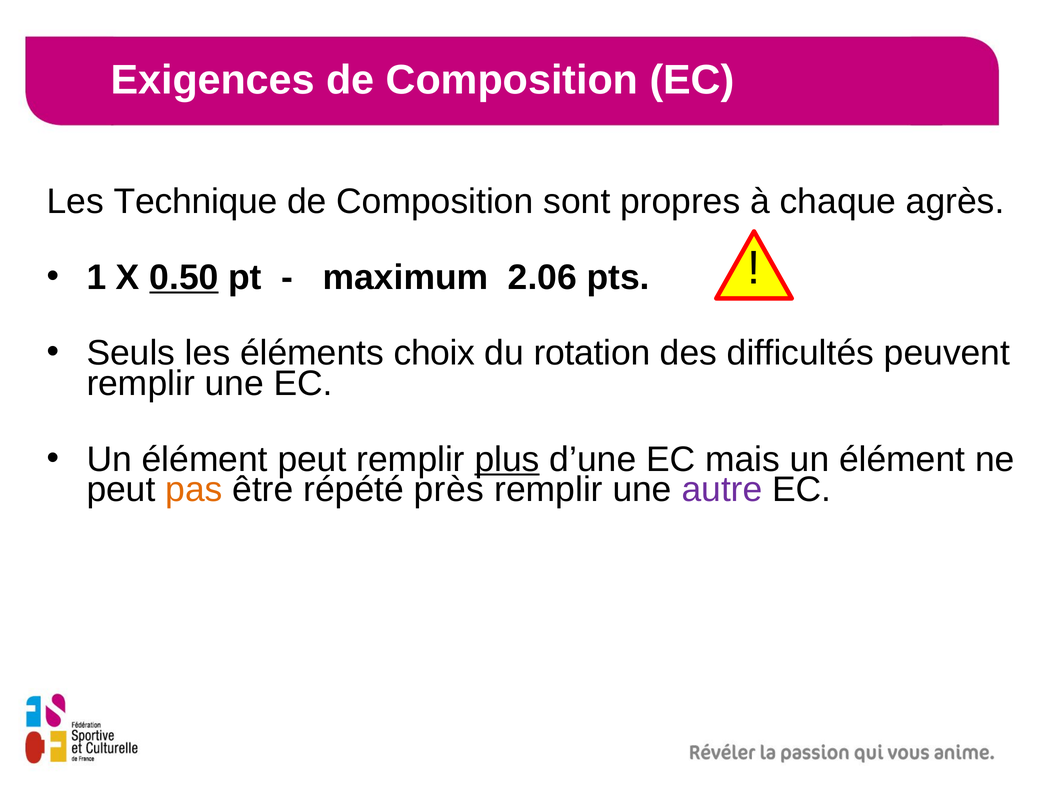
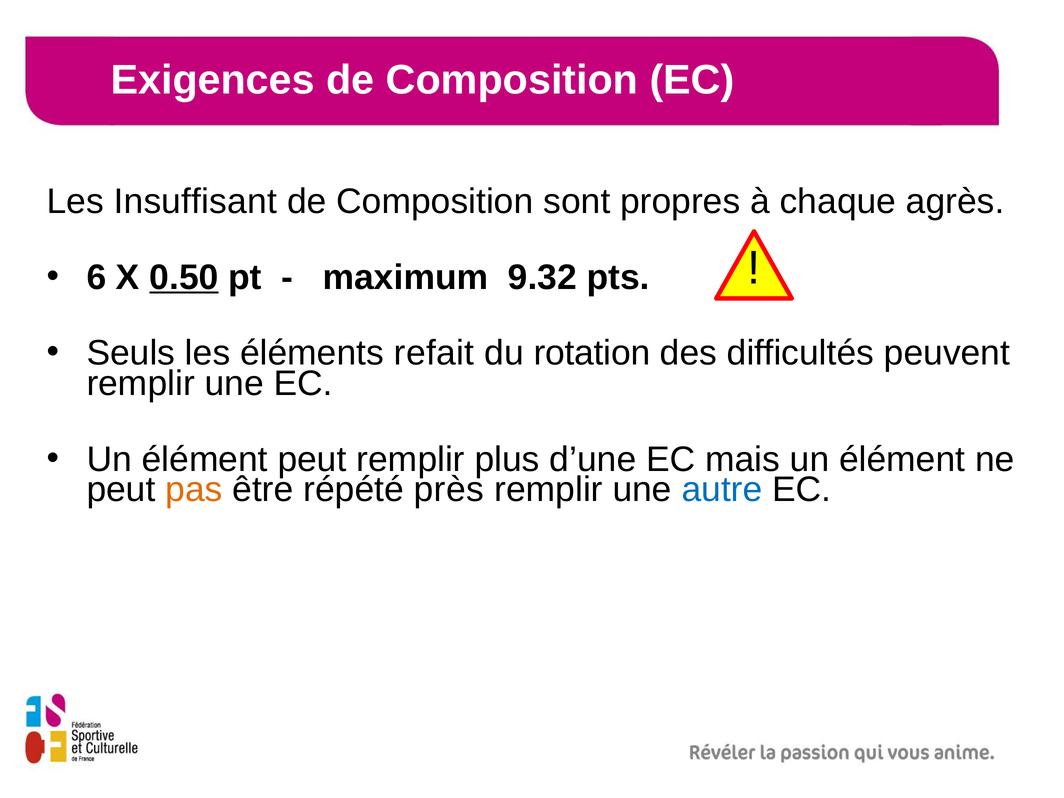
Technique: Technique -> Insuffisant
1: 1 -> 6
2.06: 2.06 -> 9.32
choix: choix -> refait
plus underline: present -> none
autre colour: purple -> blue
